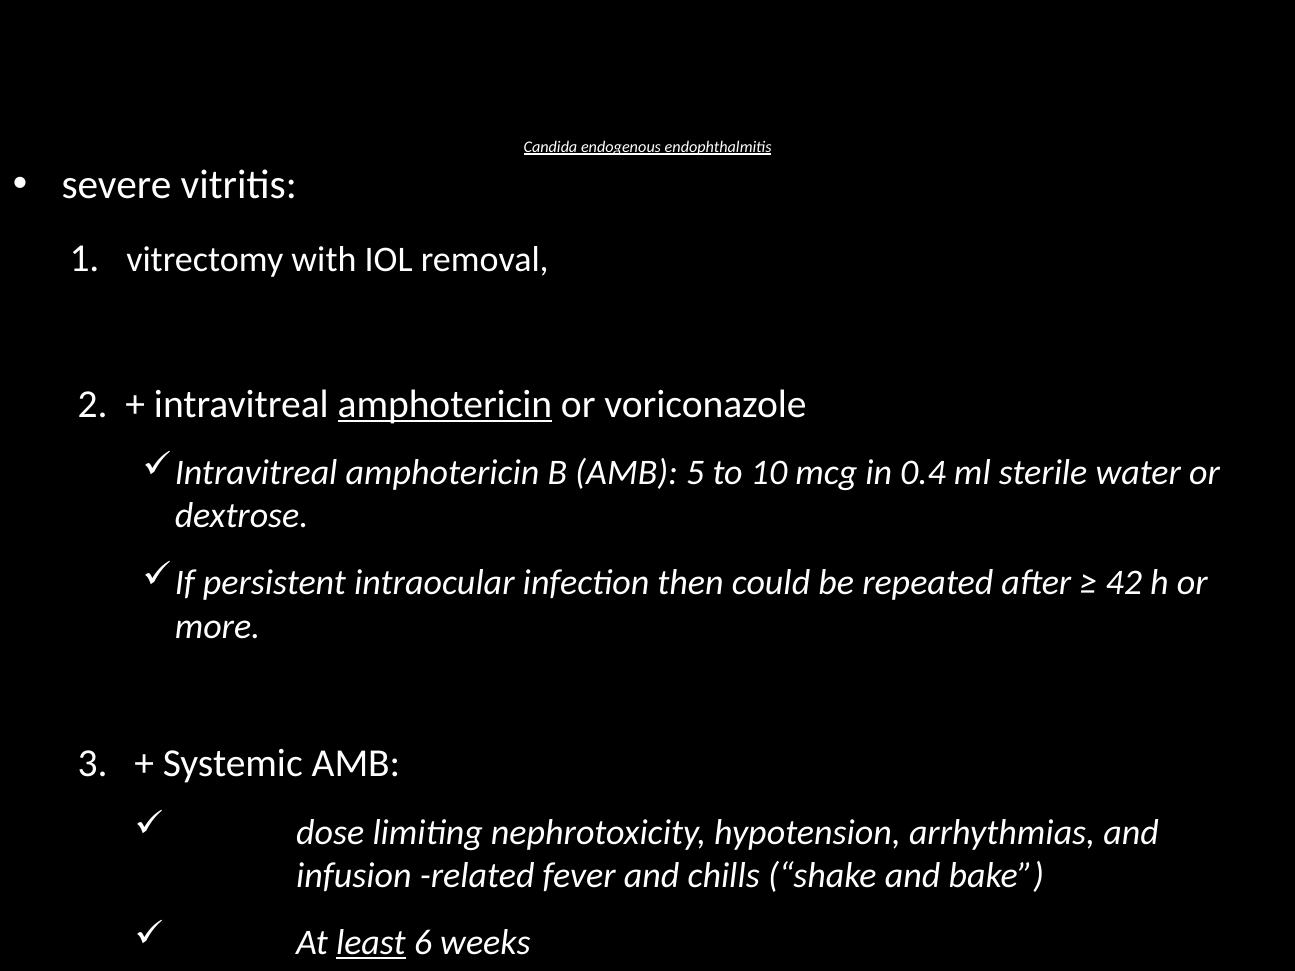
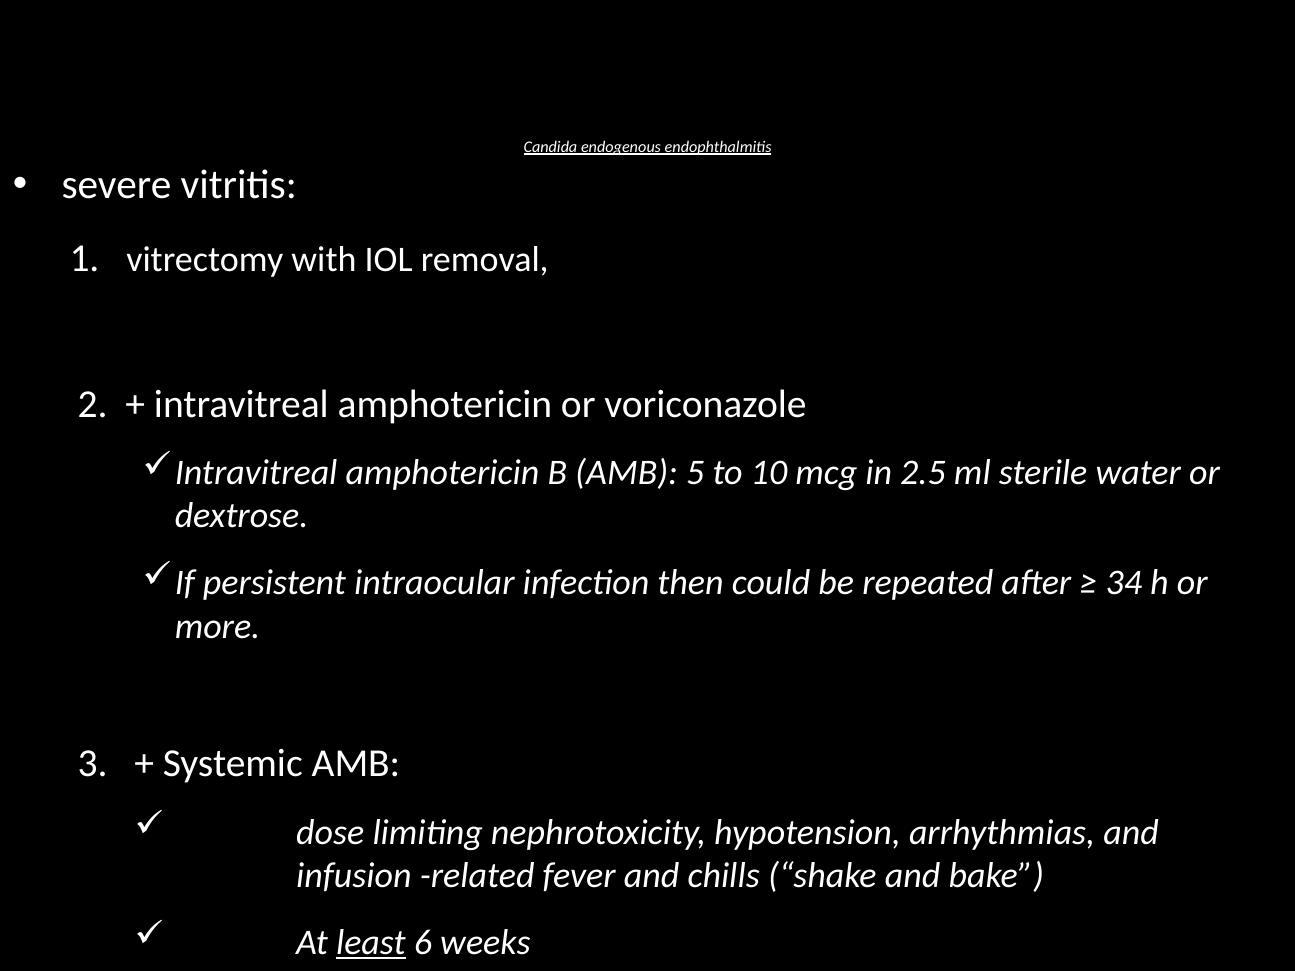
amphotericin at (445, 404) underline: present -> none
0.4: 0.4 -> 2.5
42: 42 -> 34
